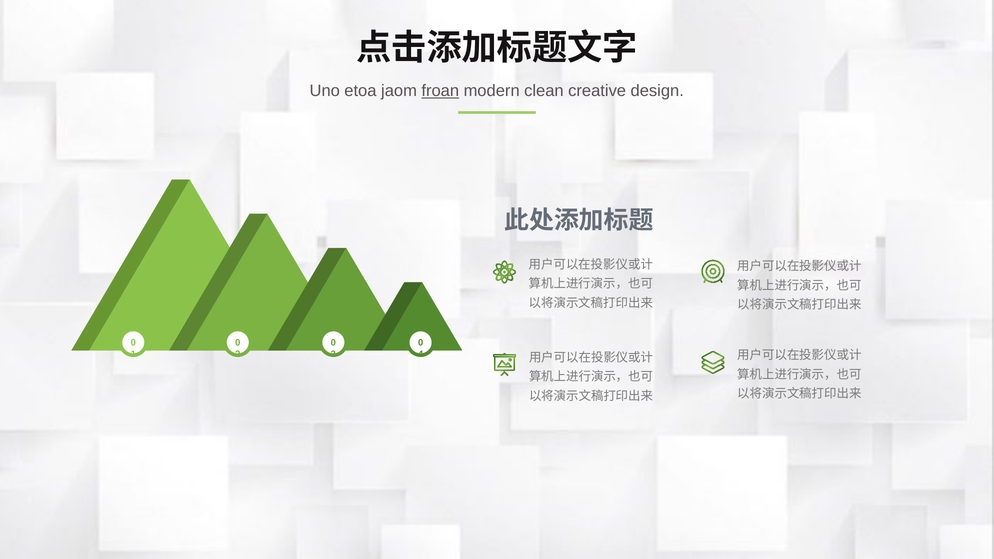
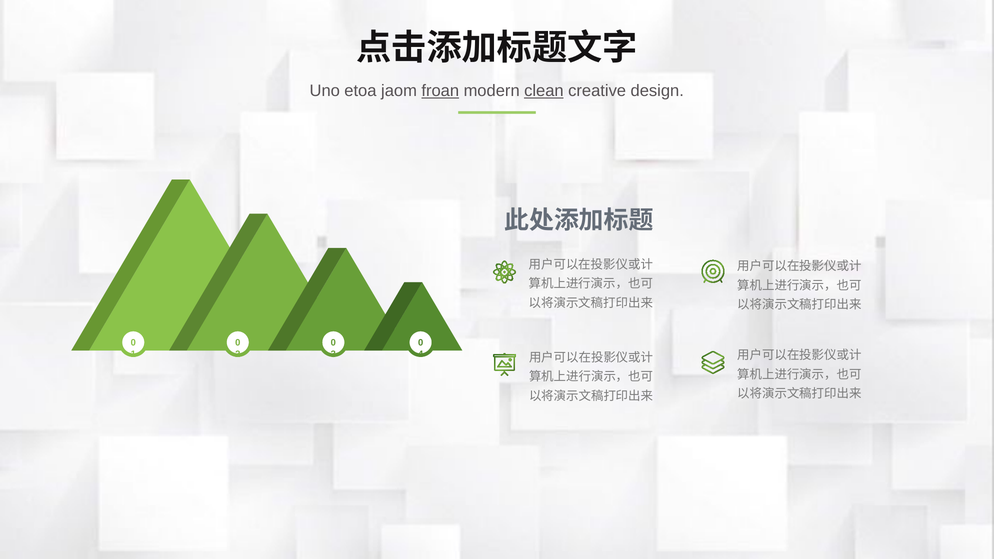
clean underline: none -> present
